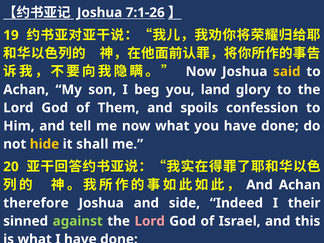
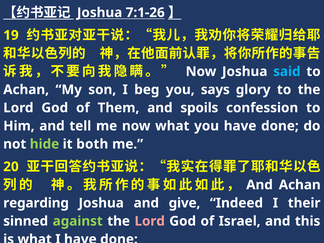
said colour: yellow -> light blue
land: land -> says
hide colour: yellow -> light green
shall: shall -> both
therefore: therefore -> regarding
side: side -> give
